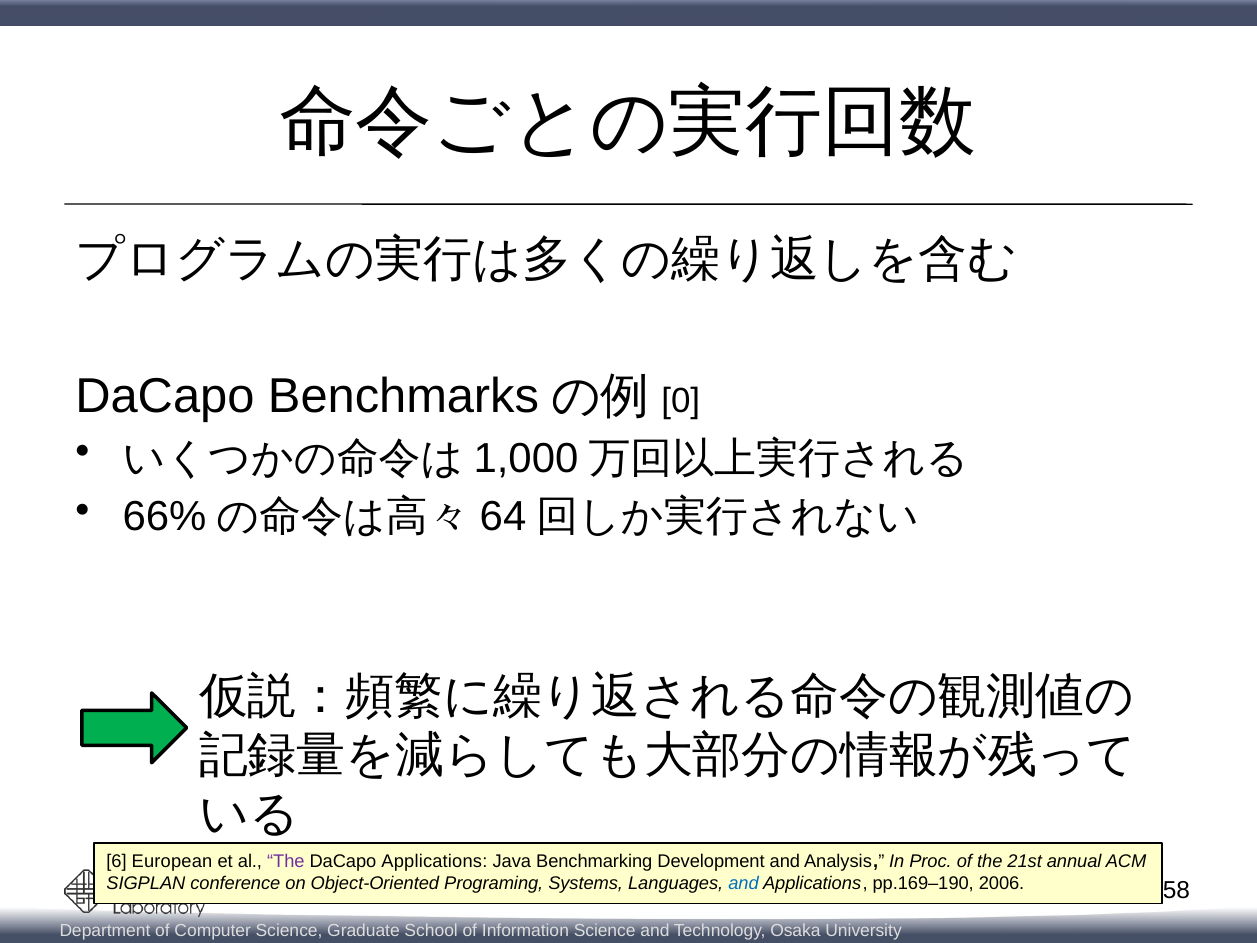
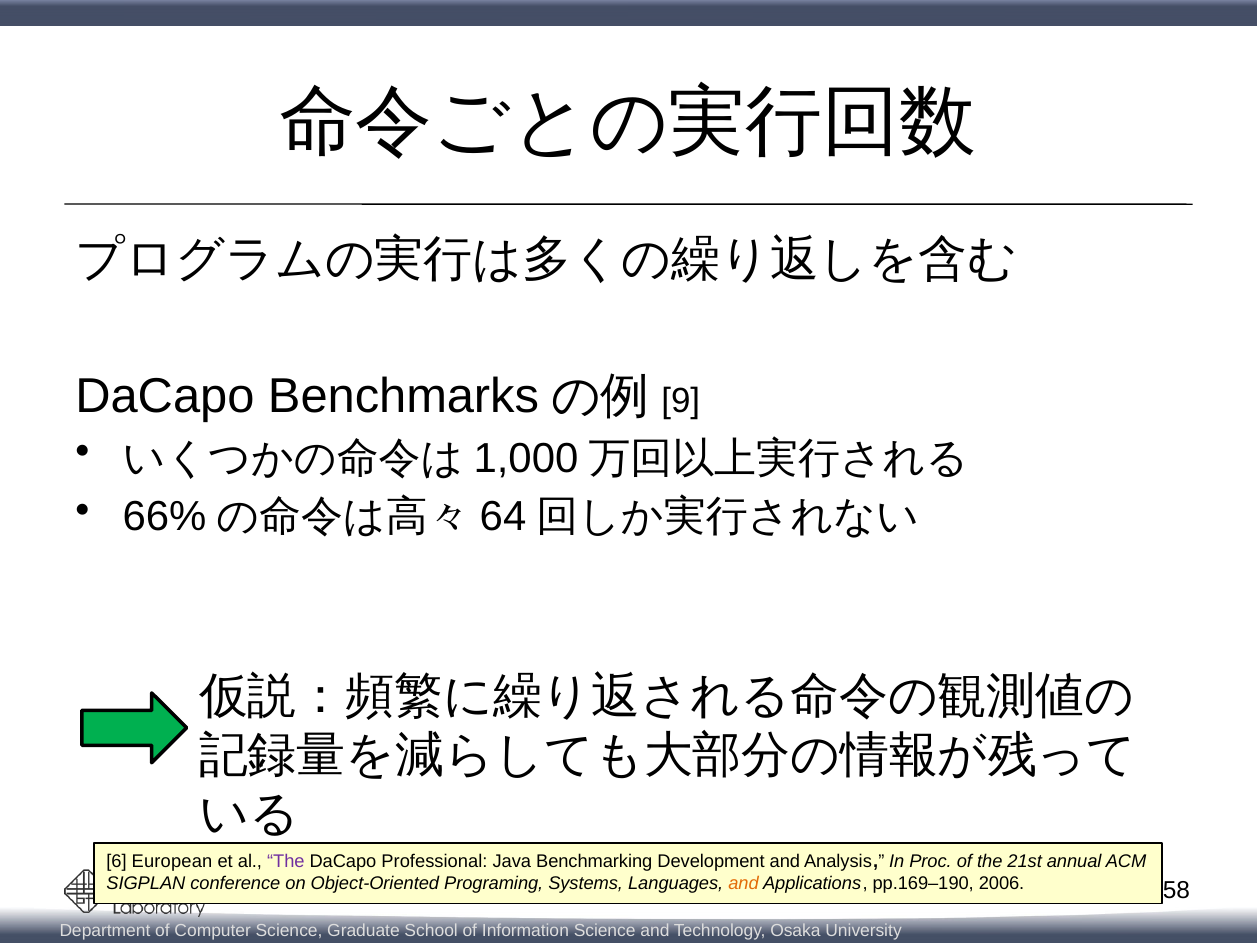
0: 0 -> 9
DaCapo Applications: Applications -> Professional
and at (744, 883) colour: blue -> orange
